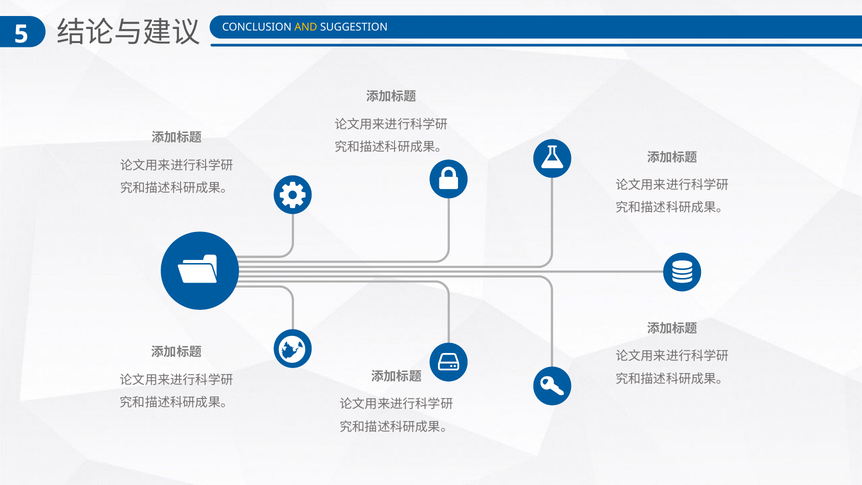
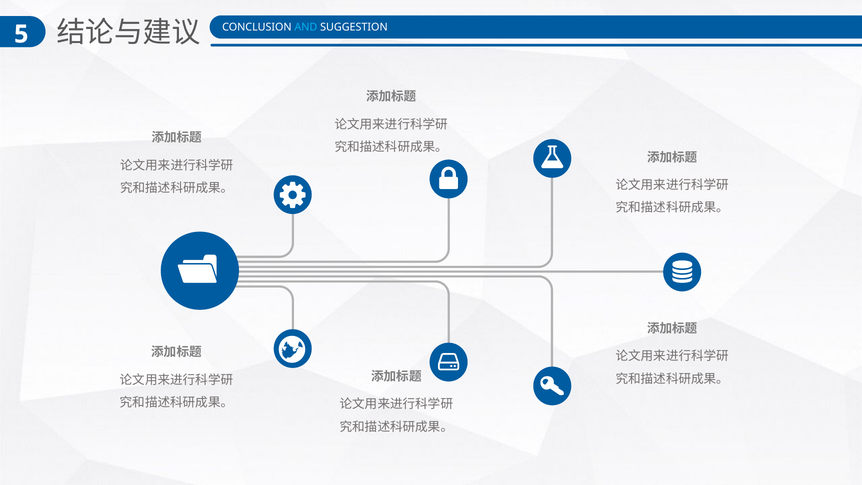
AND colour: yellow -> light blue
